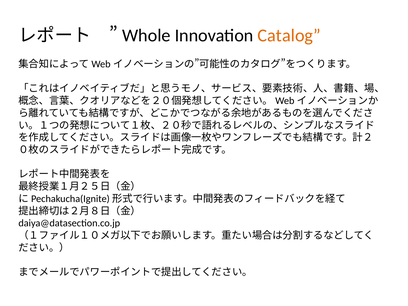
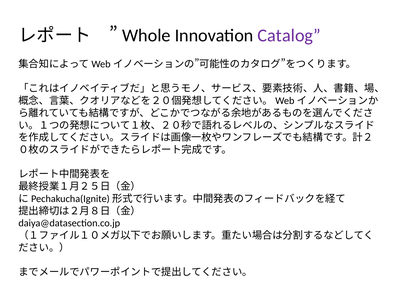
Catalog colour: orange -> purple
